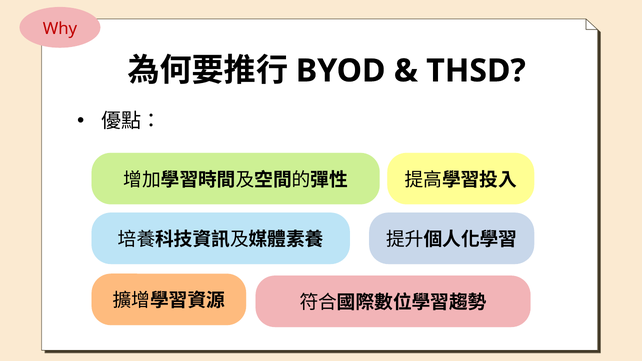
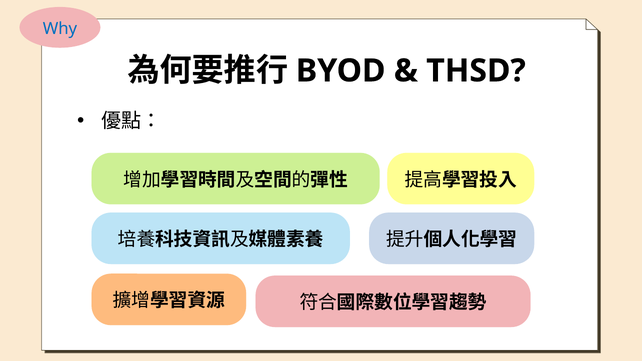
Why colour: red -> blue
